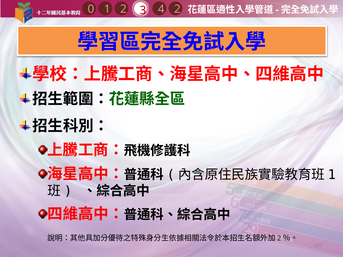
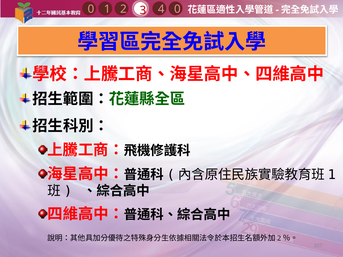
4 2: 2 -> 0
